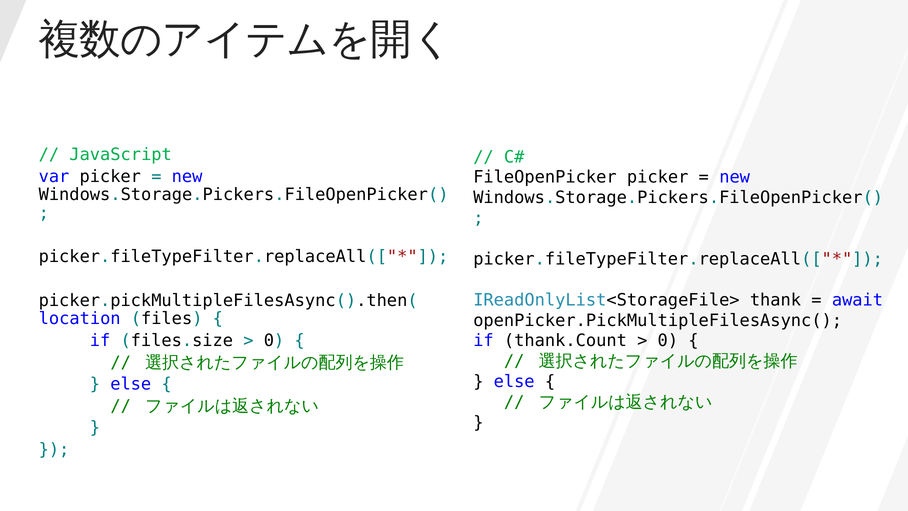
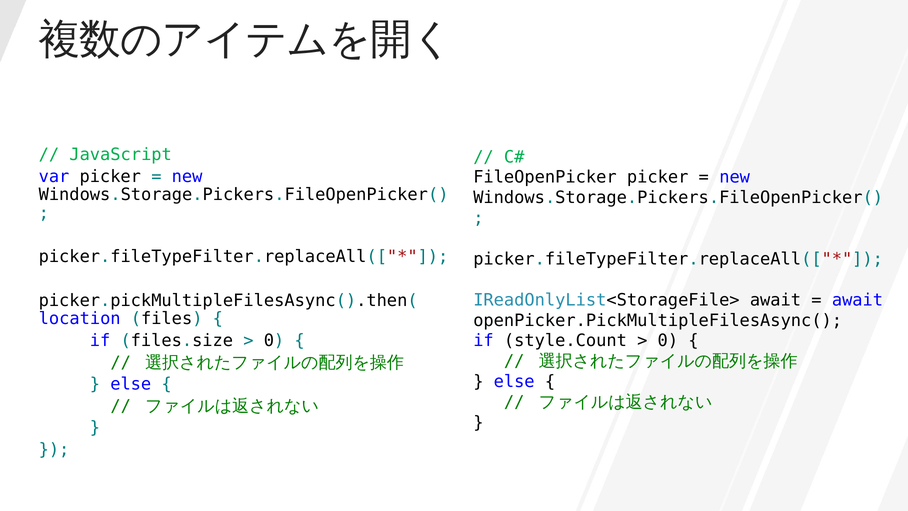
IReadOnlyList<StorageFile> thank: thank -> await
thank.Count: thank.Count -> style.Count
